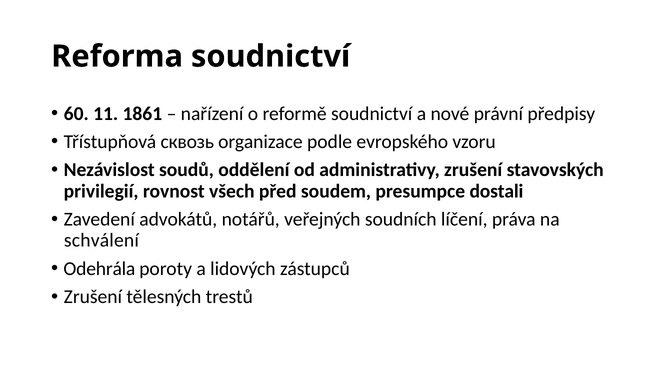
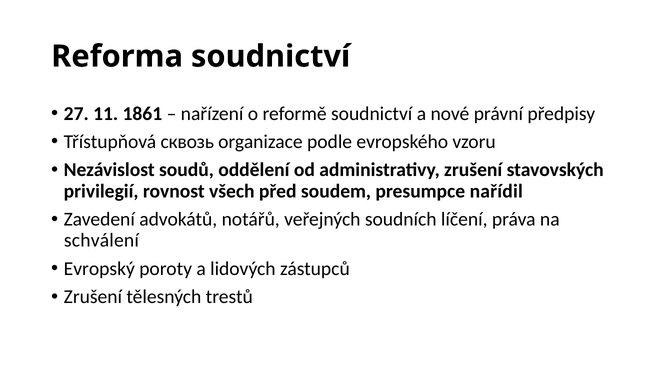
60: 60 -> 27
dostali: dostali -> nařídil
Odehrála: Odehrála -> Evropský
